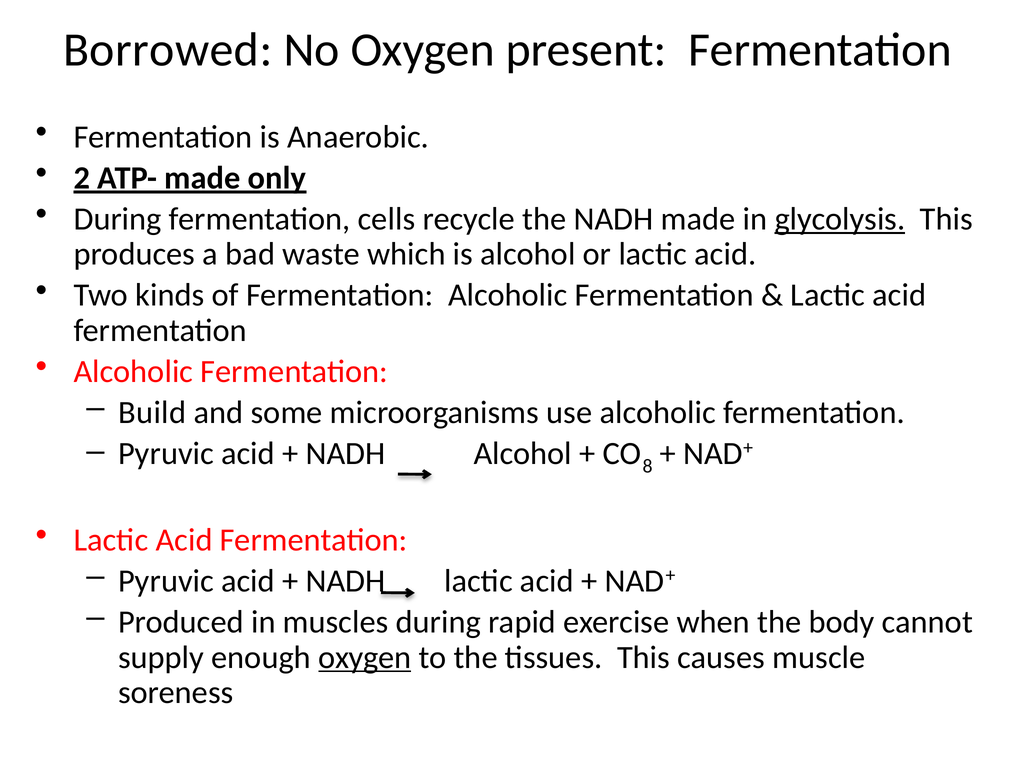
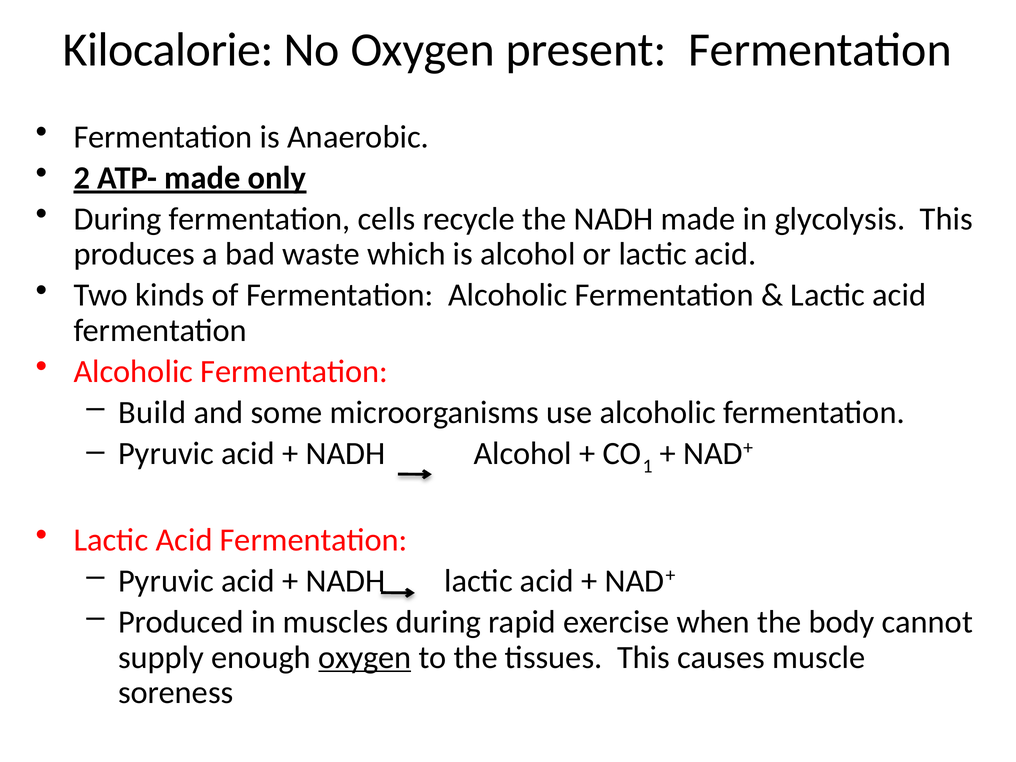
Borrowed: Borrowed -> Kilocalorie
glycolysis underline: present -> none
8: 8 -> 1
